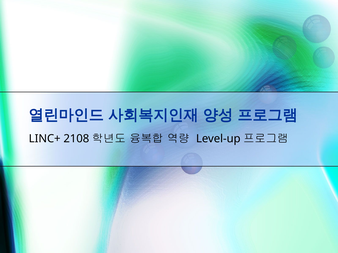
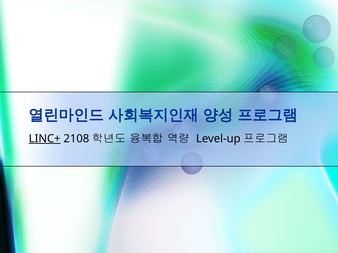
LINC+ underline: none -> present
